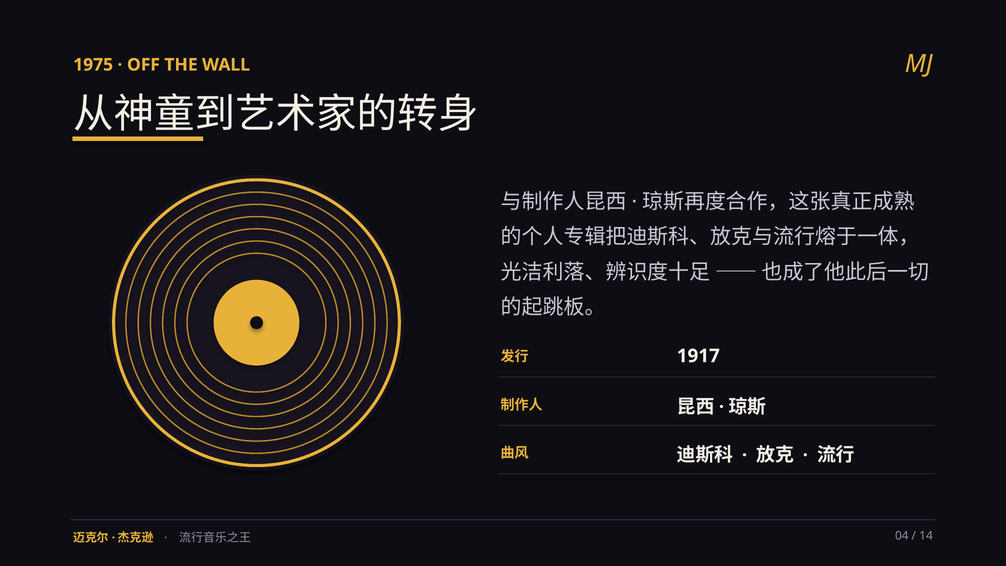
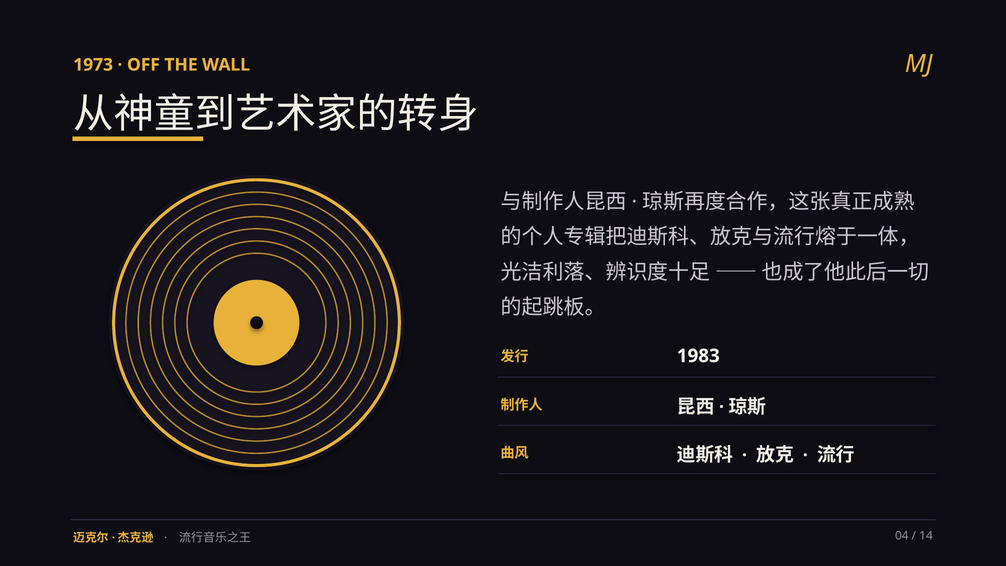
1975: 1975 -> 1973
1917: 1917 -> 1983
